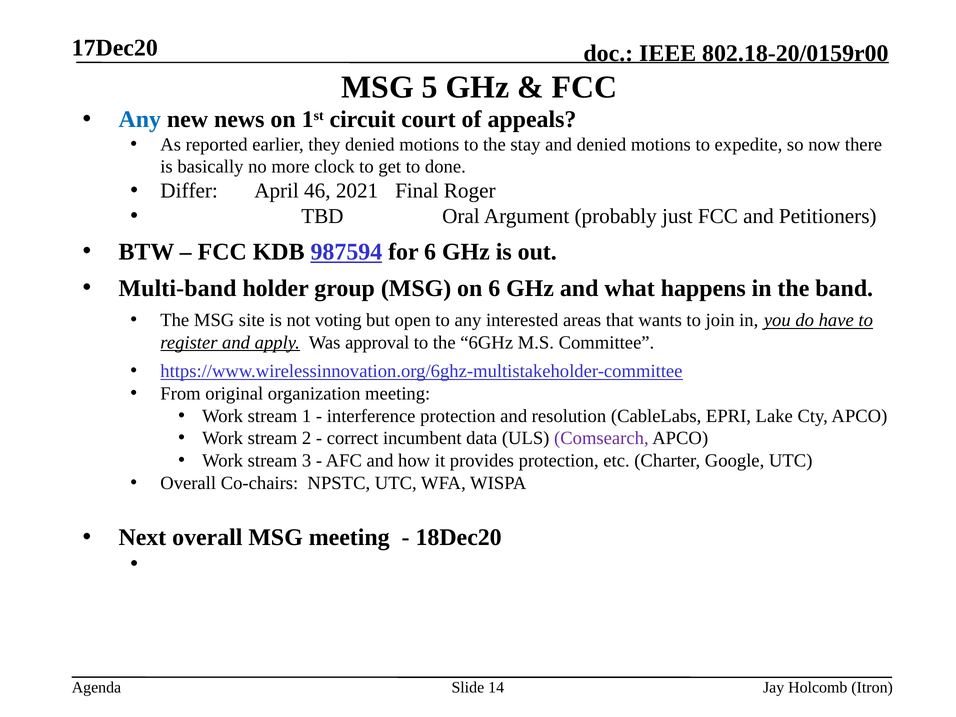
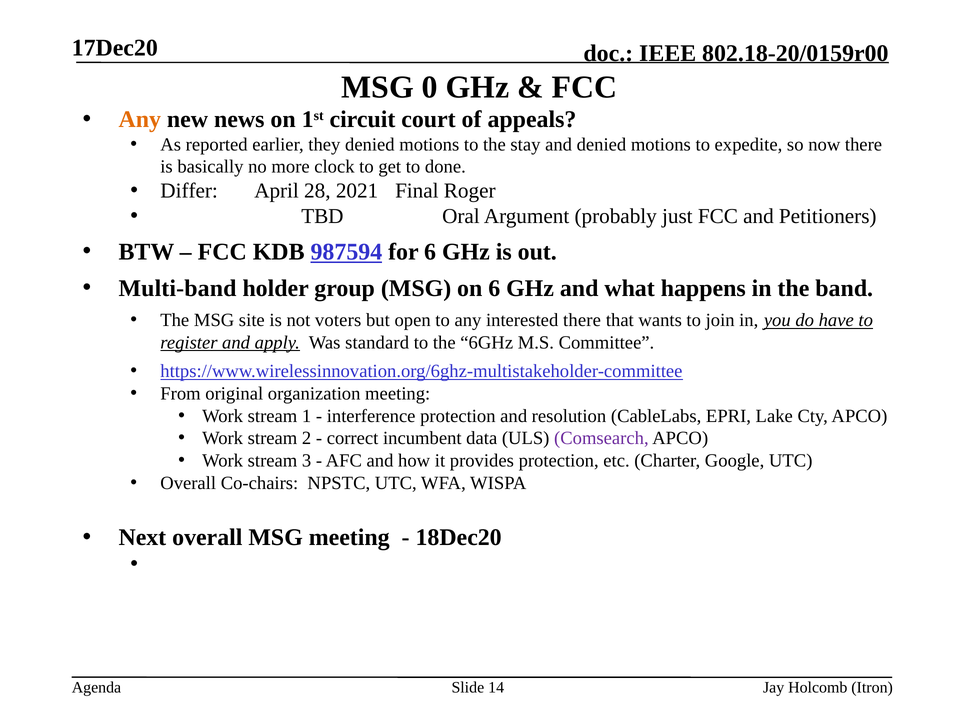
5: 5 -> 0
Any at (140, 119) colour: blue -> orange
46: 46 -> 28
voting: voting -> voters
interested areas: areas -> there
approval: approval -> standard
